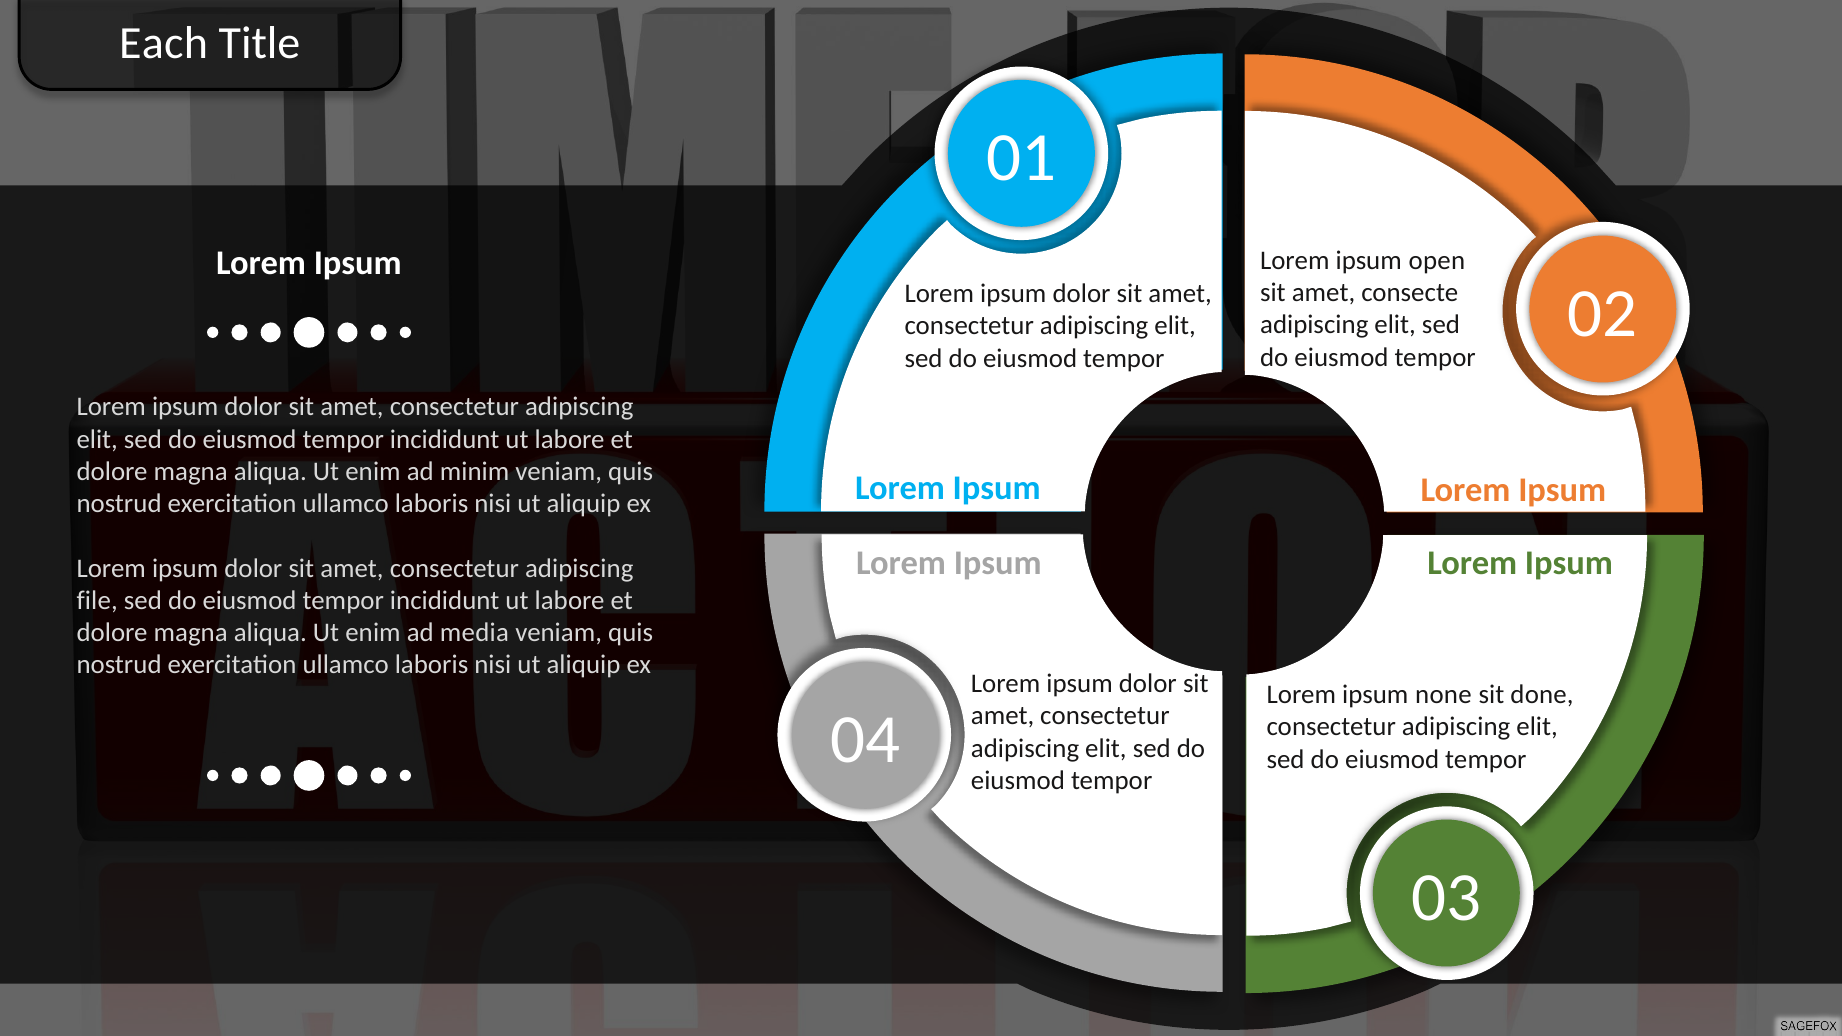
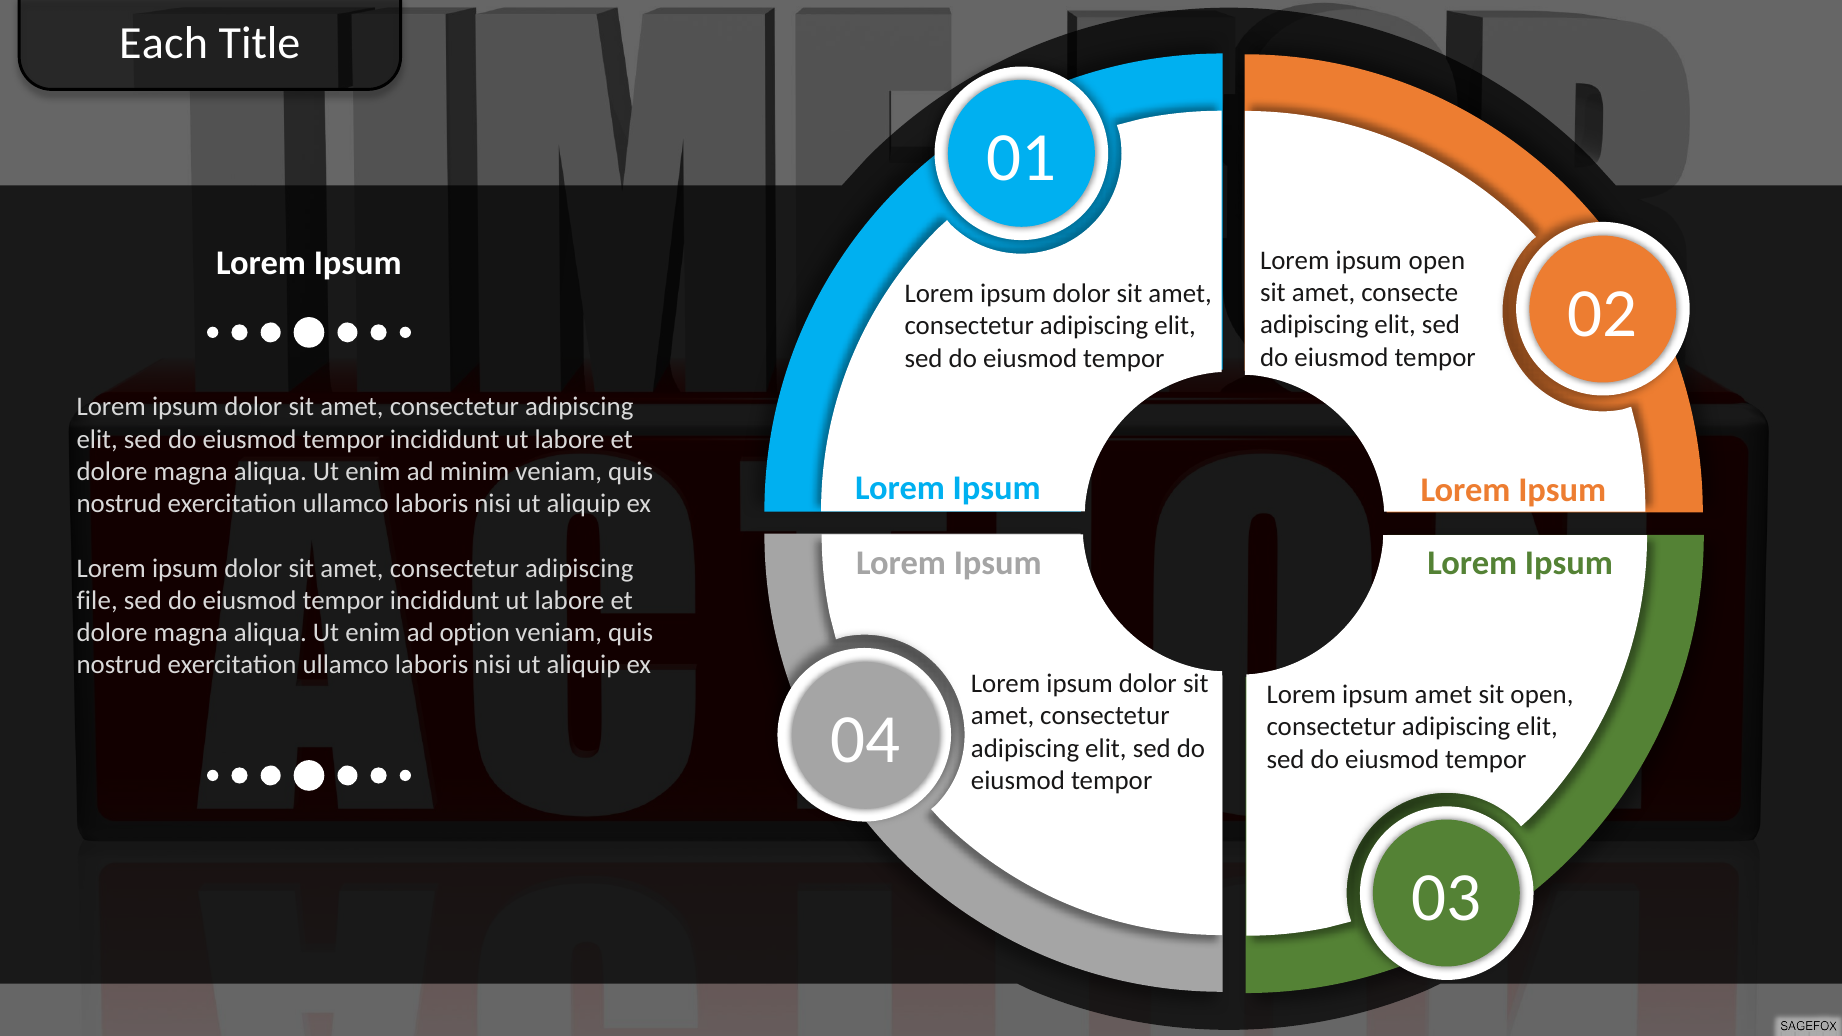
media: media -> option
ipsum none: none -> amet
sit done: done -> open
